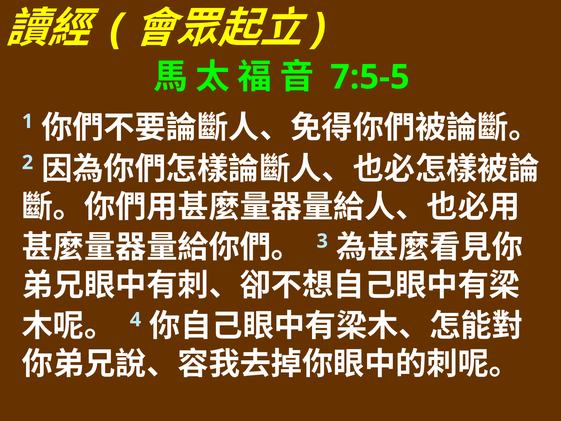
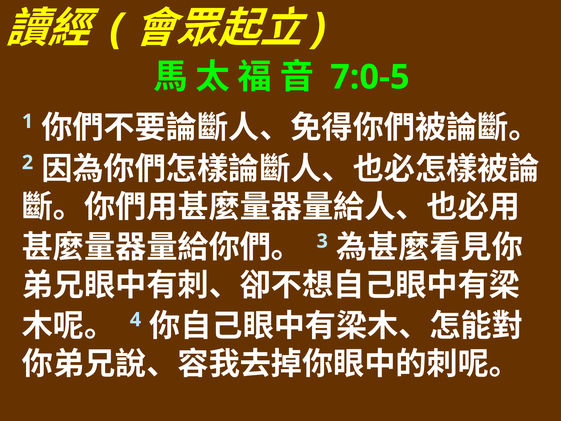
7:5-5: 7:5-5 -> 7:0-5
